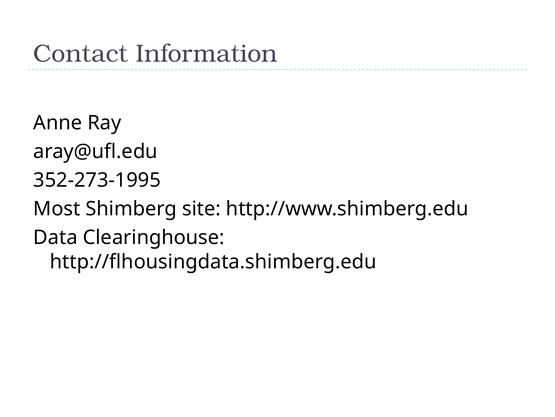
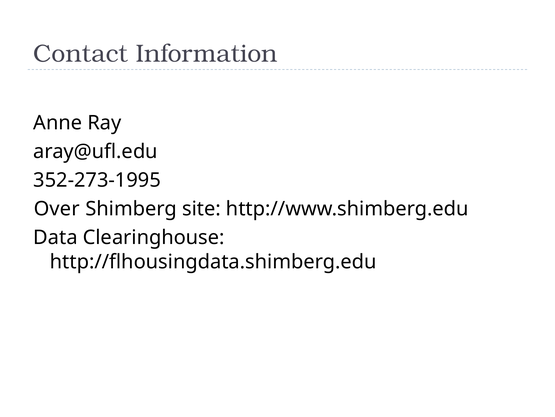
Most: Most -> Over
